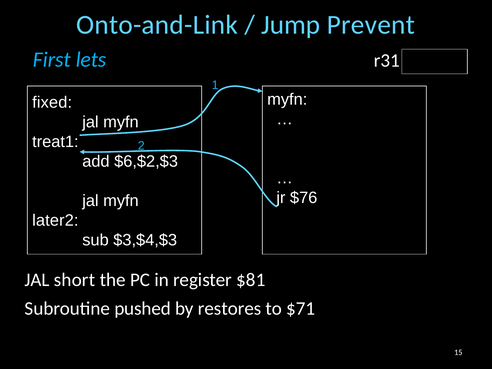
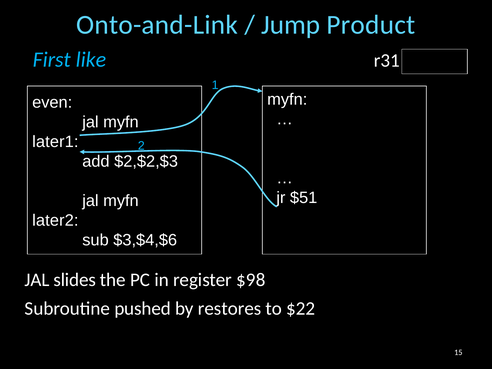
Prevent: Prevent -> Product
lets: lets -> like
fixed: fixed -> even
treat1: treat1 -> later1
$6,$2,$3: $6,$2,$3 -> $2,$2,$3
$76: $76 -> $51
$3,$4,$3: $3,$4,$3 -> $3,$4,$6
short: short -> slides
$81: $81 -> $98
$71: $71 -> $22
